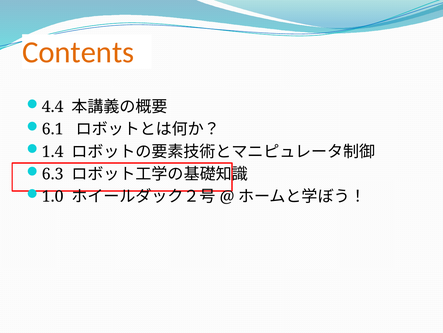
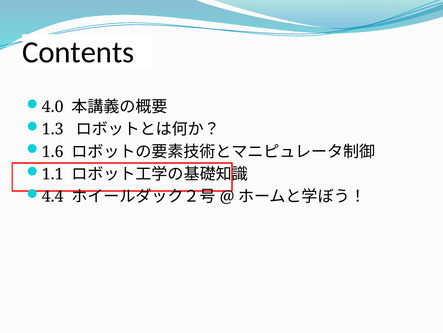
Contents colour: orange -> black
4.4: 4.4 -> 4.0
6.1: 6.1 -> 1.3
1.4: 1.4 -> 1.6
6.3: 6.3 -> 1.1
1.0: 1.0 -> 4.4
